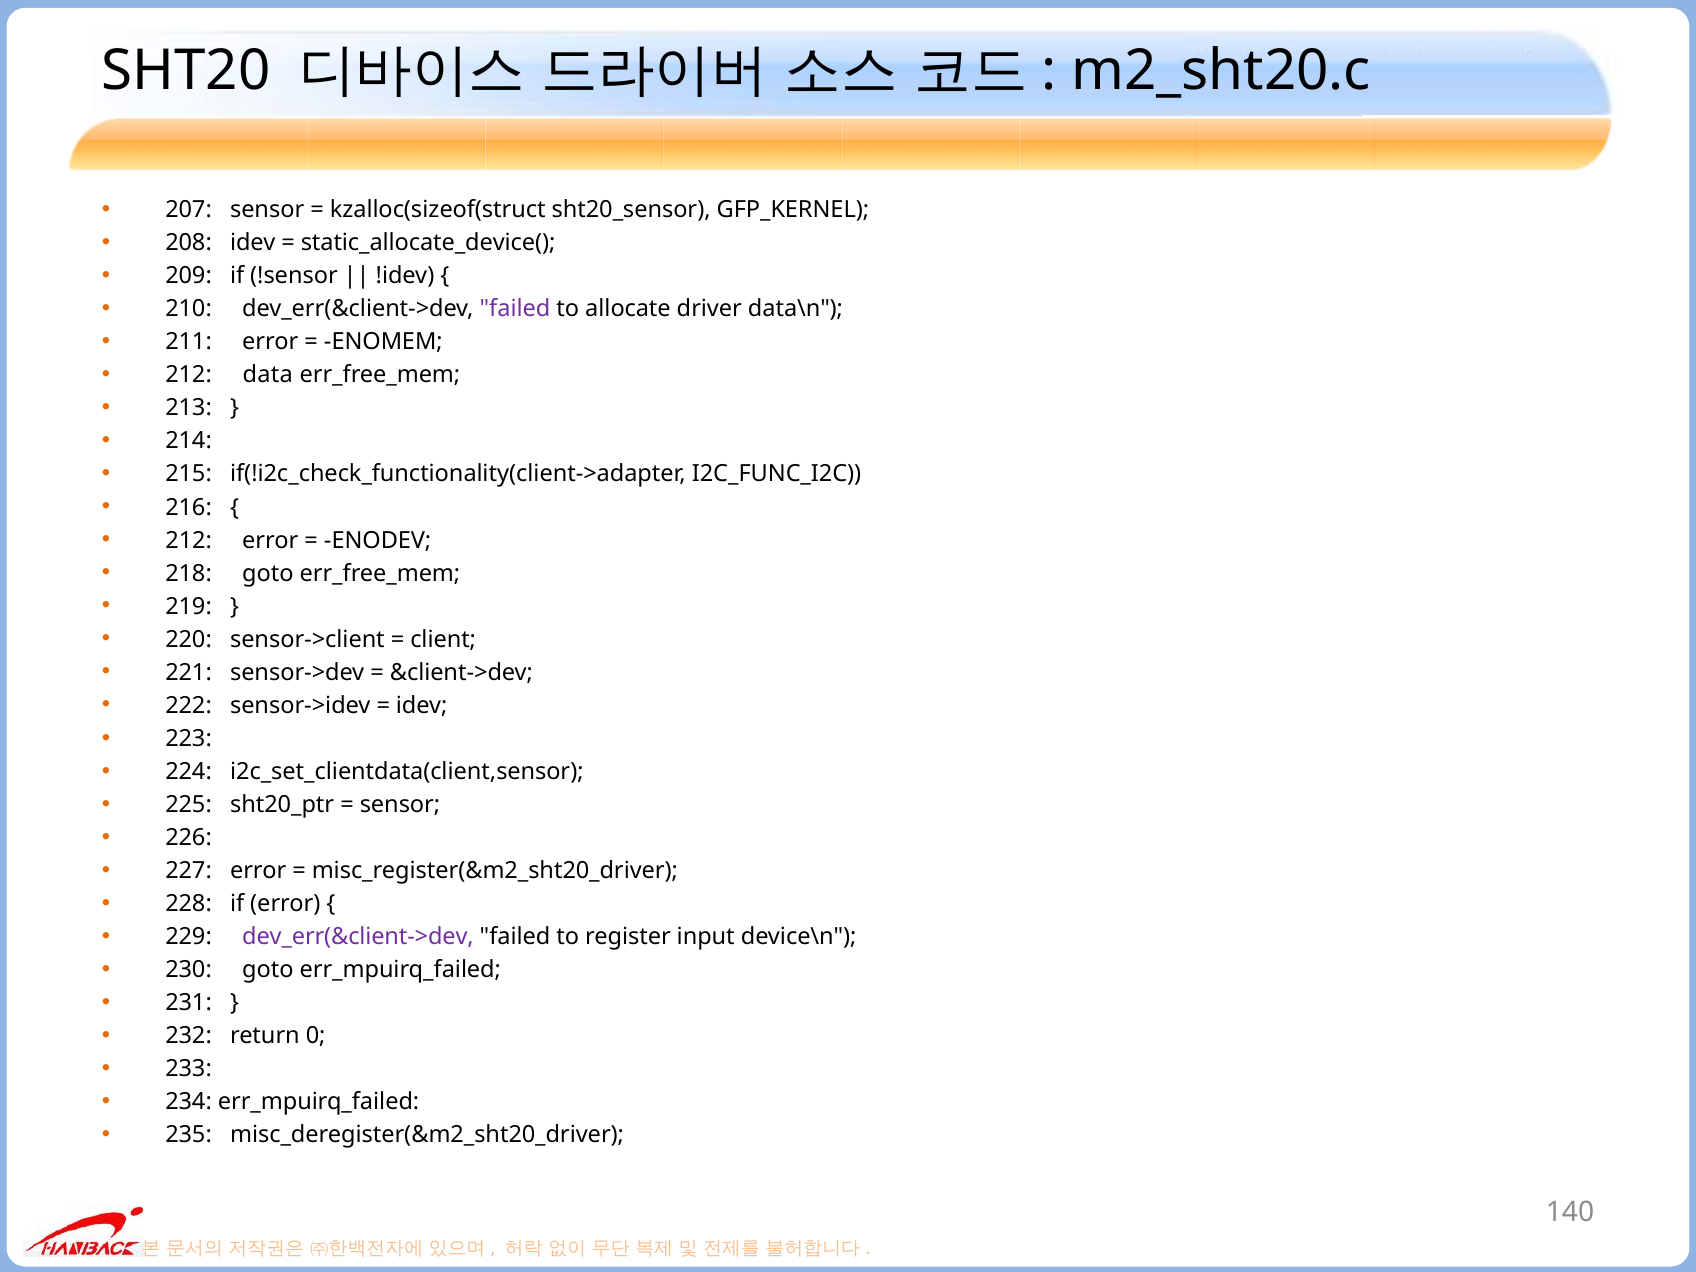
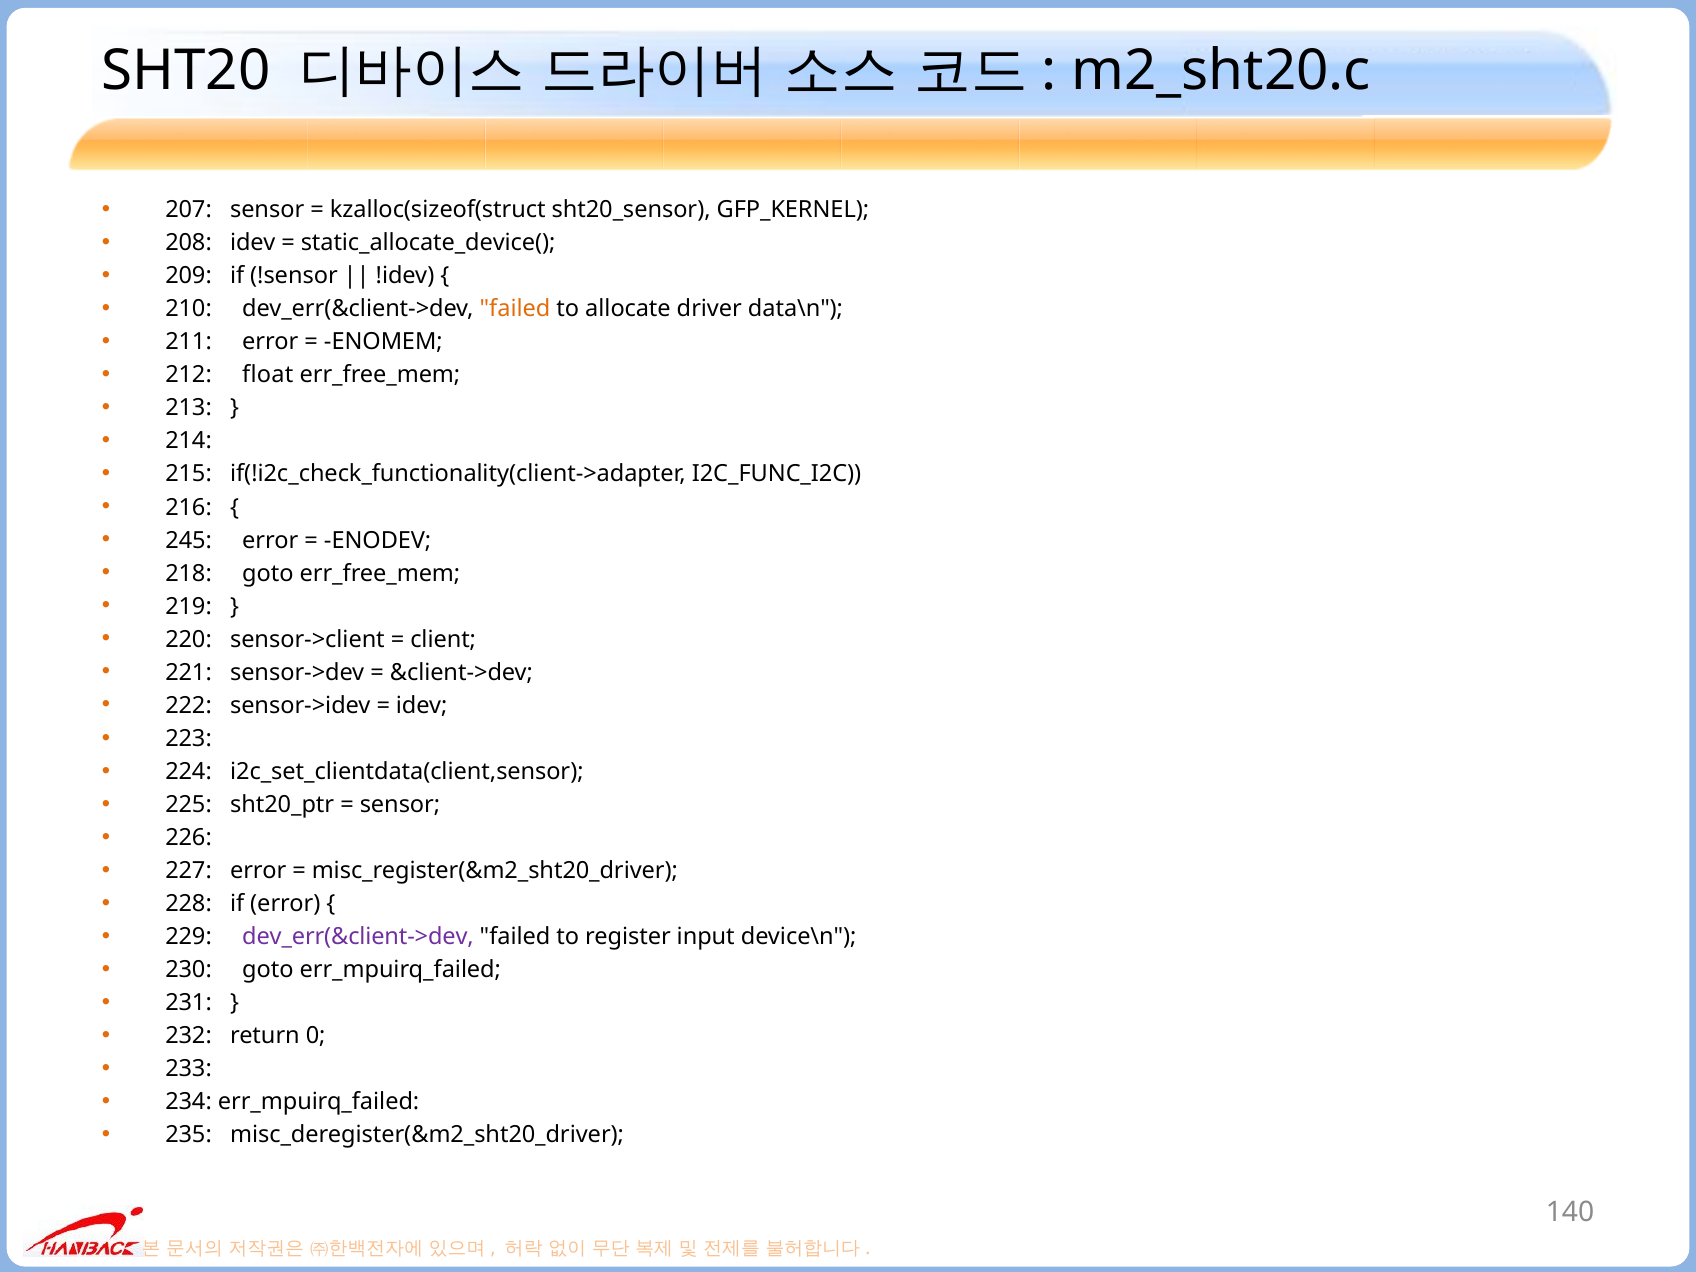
failed at (515, 309) colour: purple -> orange
data: data -> float
212 at (189, 540): 212 -> 245
